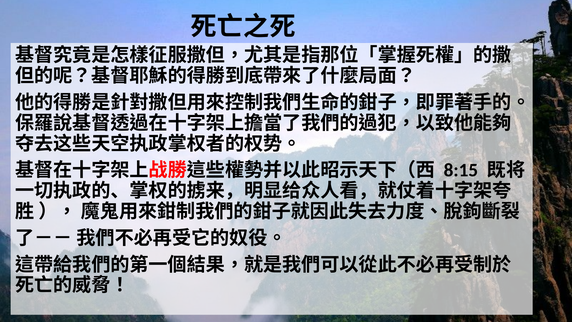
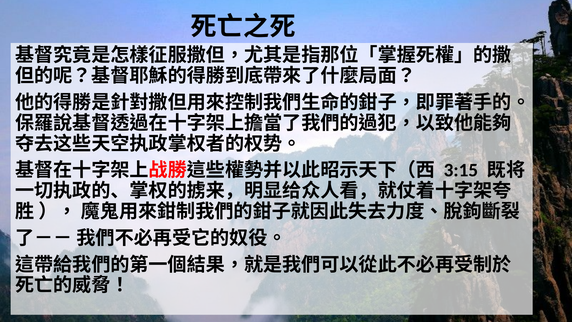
8:15: 8:15 -> 3:15
